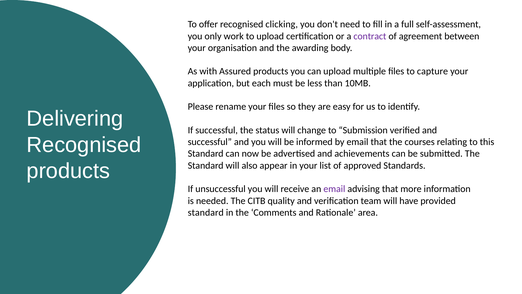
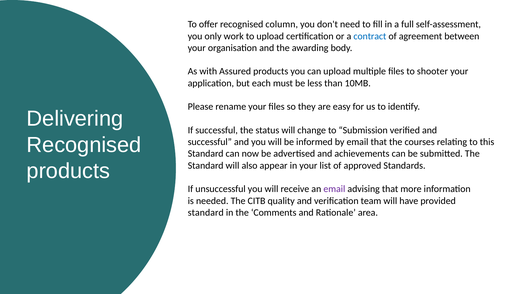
clicking: clicking -> column
contract colour: purple -> blue
capture: capture -> shooter
